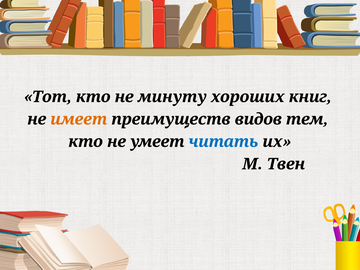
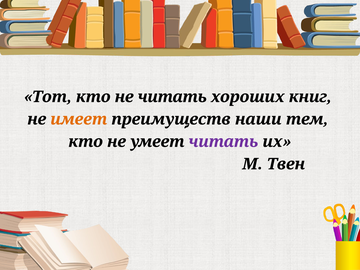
не минуту: минуту -> читать
видов: видов -> наши
читать at (223, 142) colour: blue -> purple
